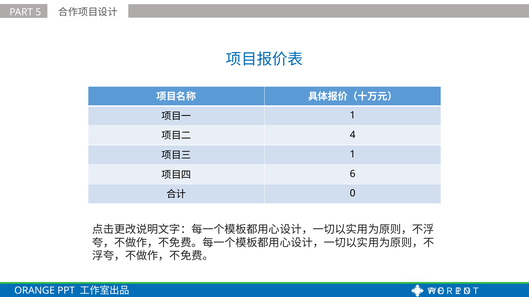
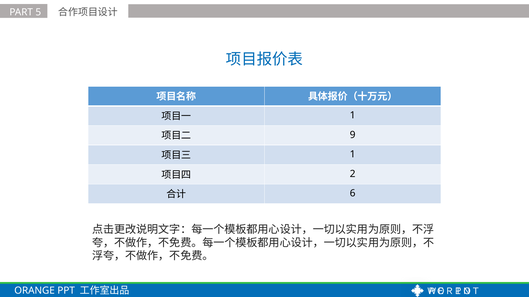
4: 4 -> 9
6: 6 -> 2
0: 0 -> 6
